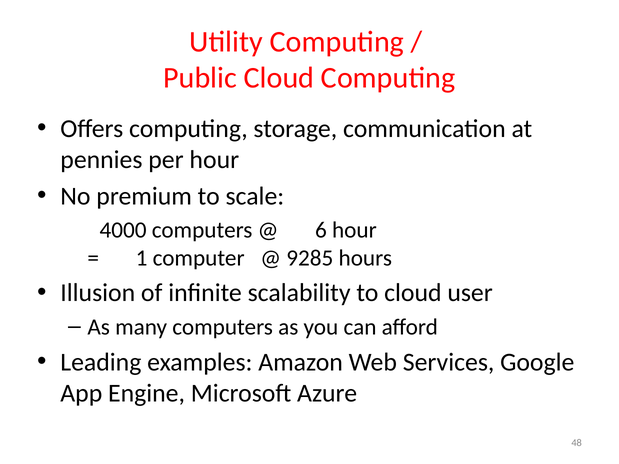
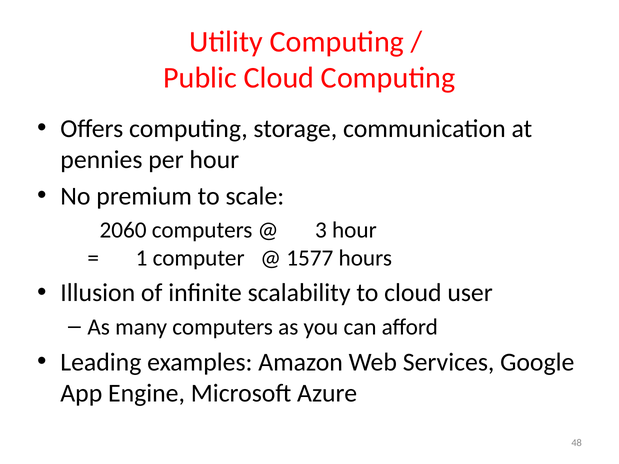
4000: 4000 -> 2060
6: 6 -> 3
9285: 9285 -> 1577
